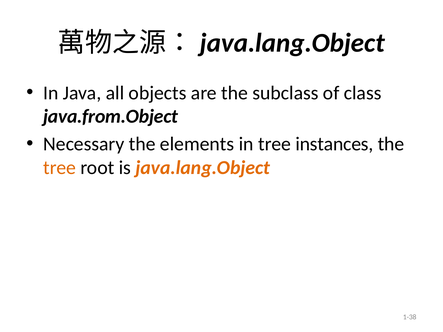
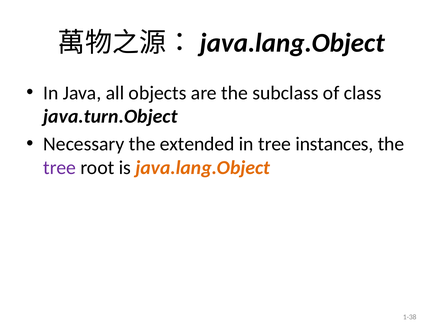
java.from.Object: java.from.Object -> java.turn.Object
elements: elements -> extended
tree at (60, 168) colour: orange -> purple
